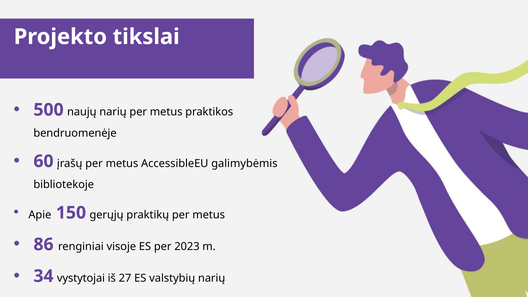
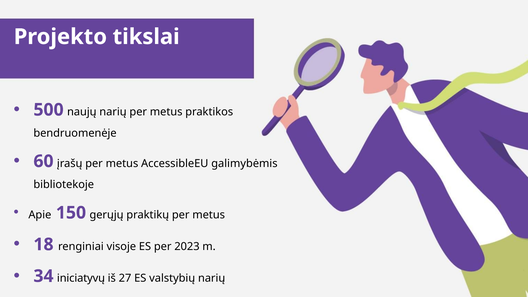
86: 86 -> 18
vystytojai: vystytojai -> iniciatyvų
